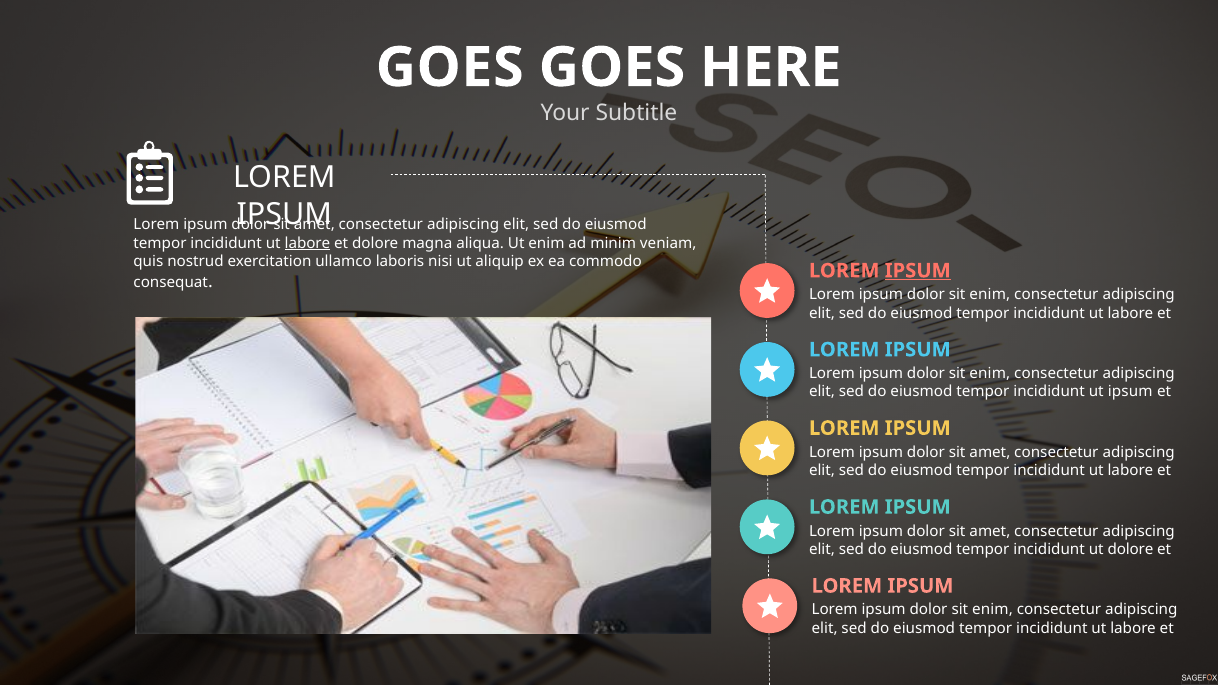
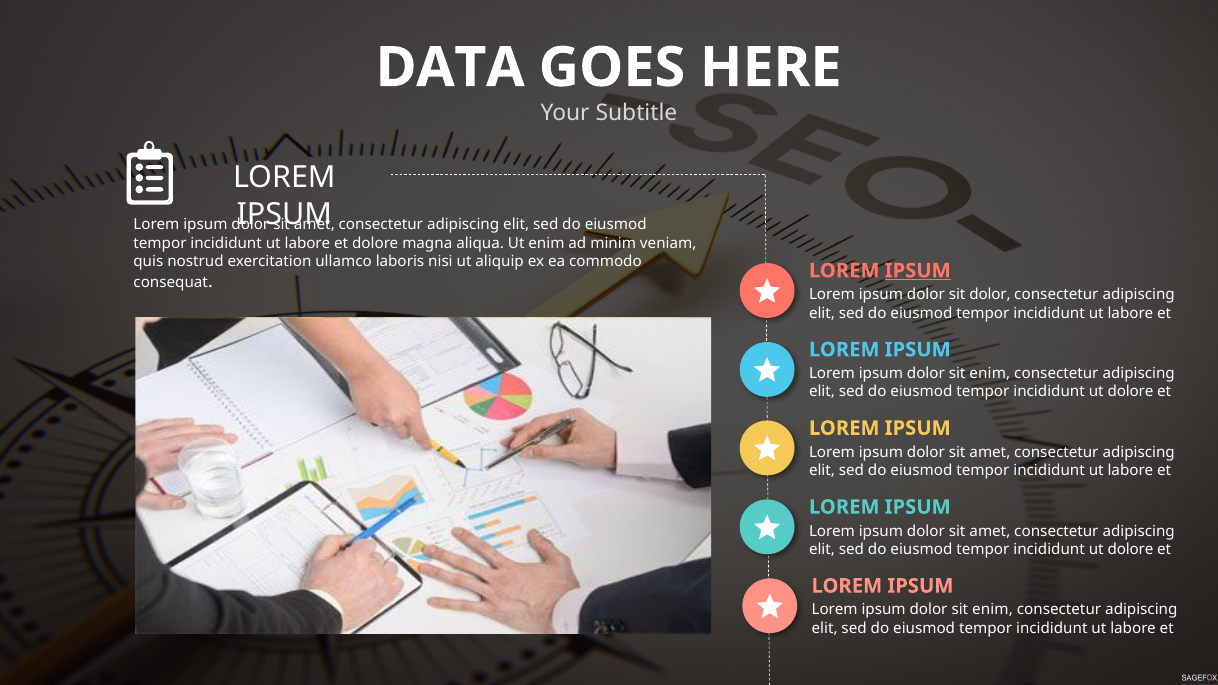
GOES at (450, 68): GOES -> DATA
labore at (307, 243) underline: present -> none
enim at (990, 295): enim -> dolor
ipsum at (1130, 392): ipsum -> dolore
